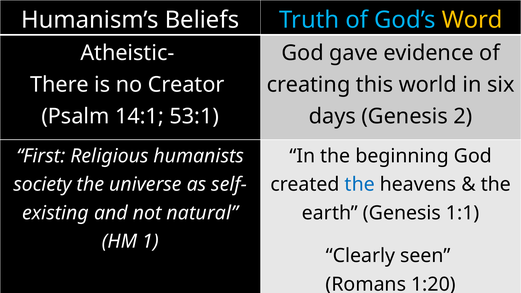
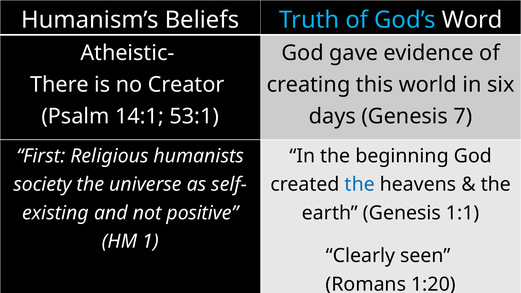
Word colour: yellow -> white
2: 2 -> 7
natural: natural -> positive
